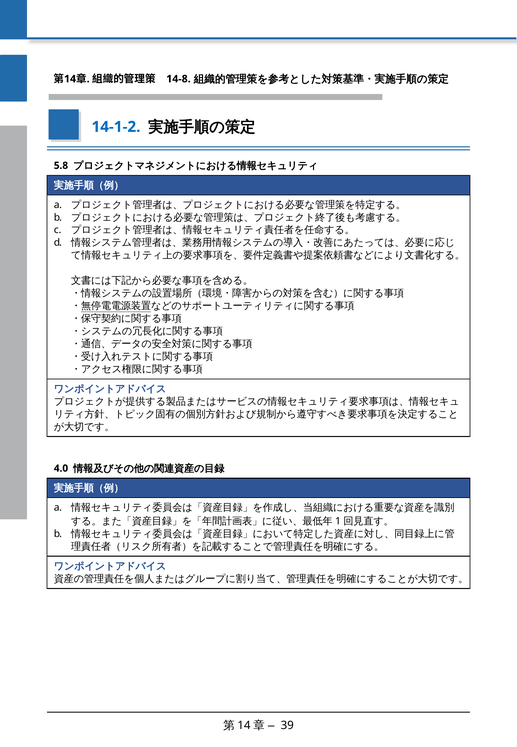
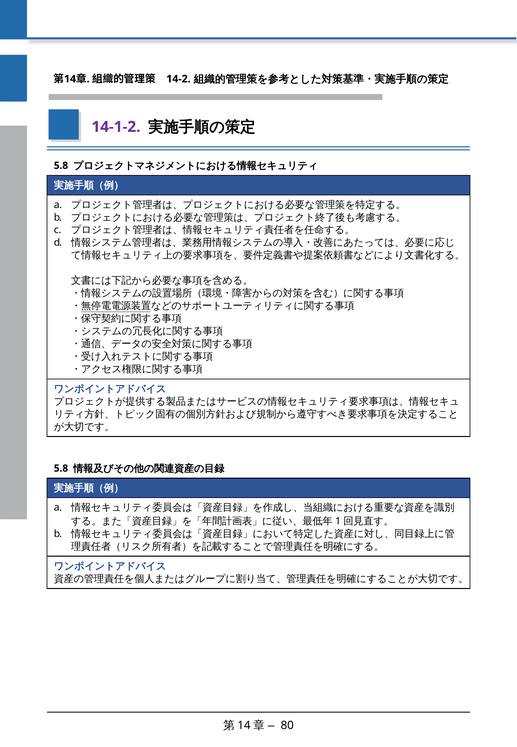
14-8: 14-8 -> 14-2
14-1-2 colour: blue -> purple
4.0 at (61, 468): 4.0 -> 5.8
39: 39 -> 80
